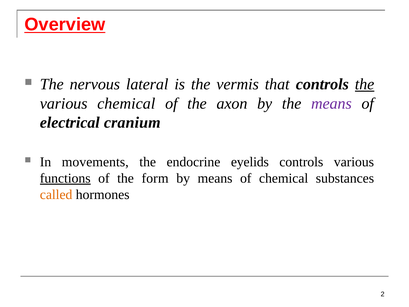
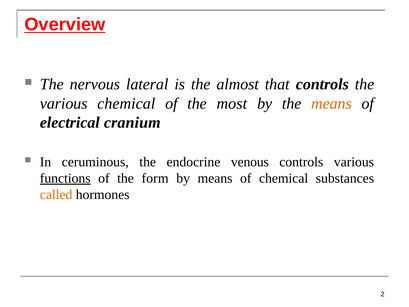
vermis: vermis -> almost
the at (365, 84) underline: present -> none
axon: axon -> most
means at (331, 103) colour: purple -> orange
movements: movements -> ceruminous
eyelids: eyelids -> venous
